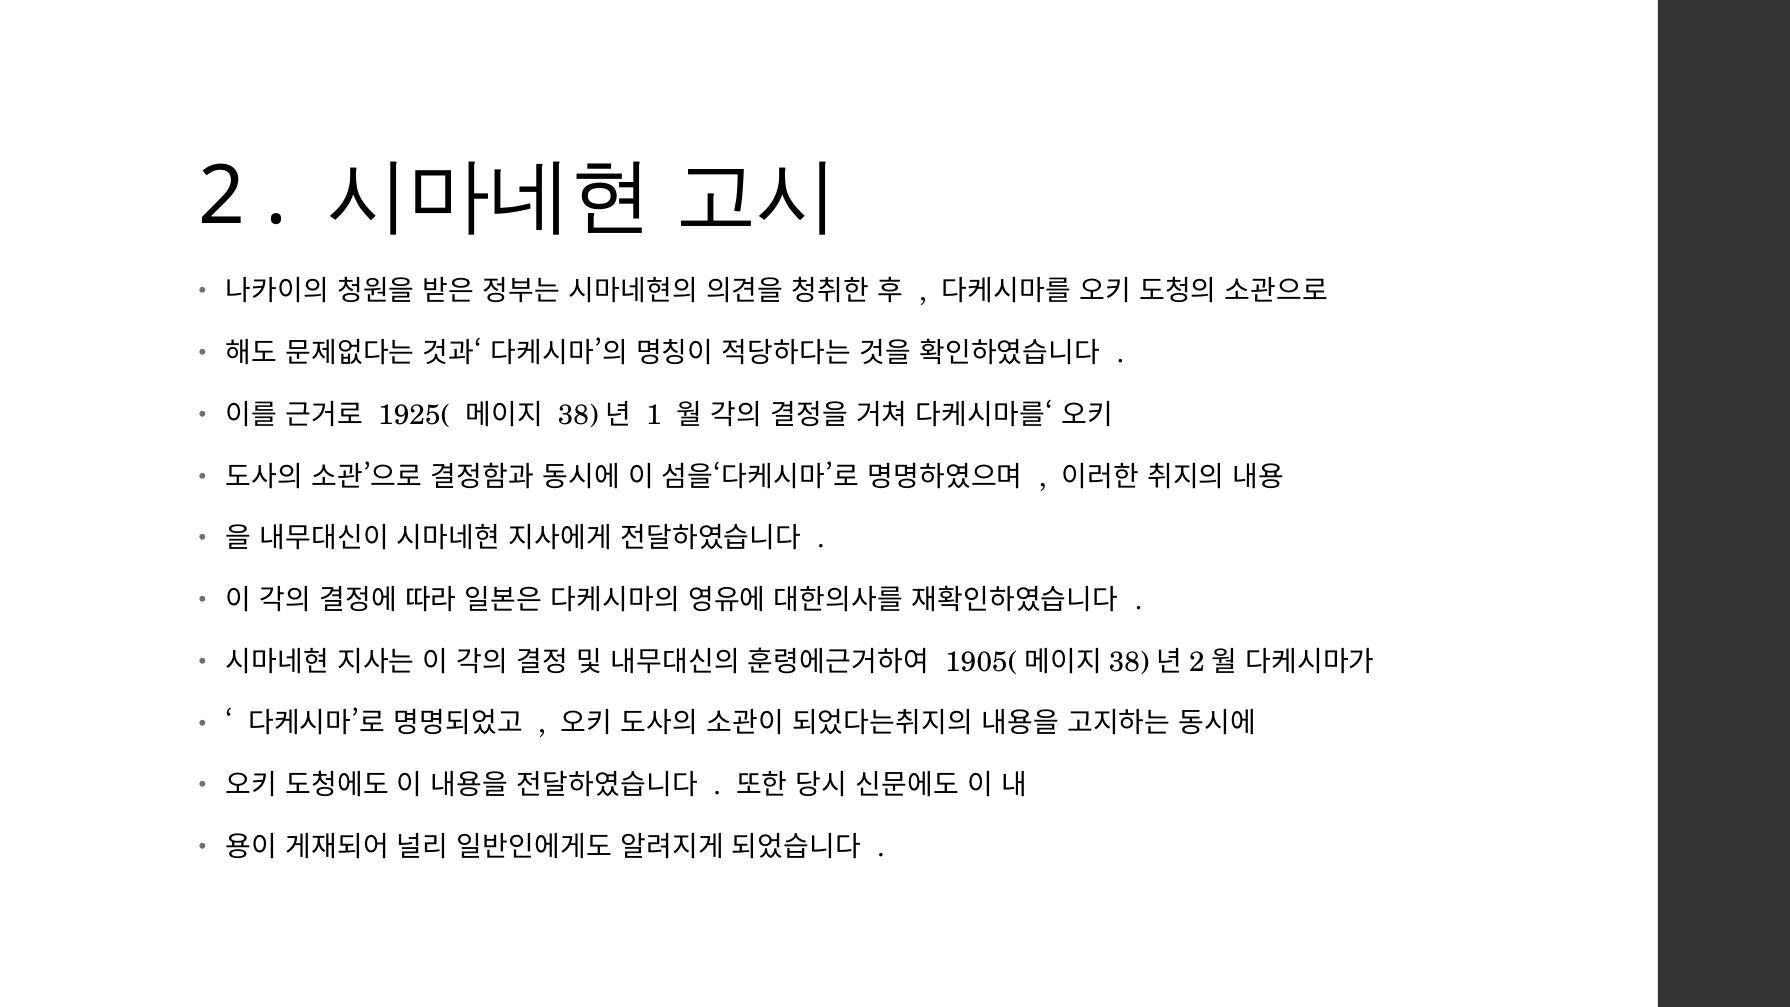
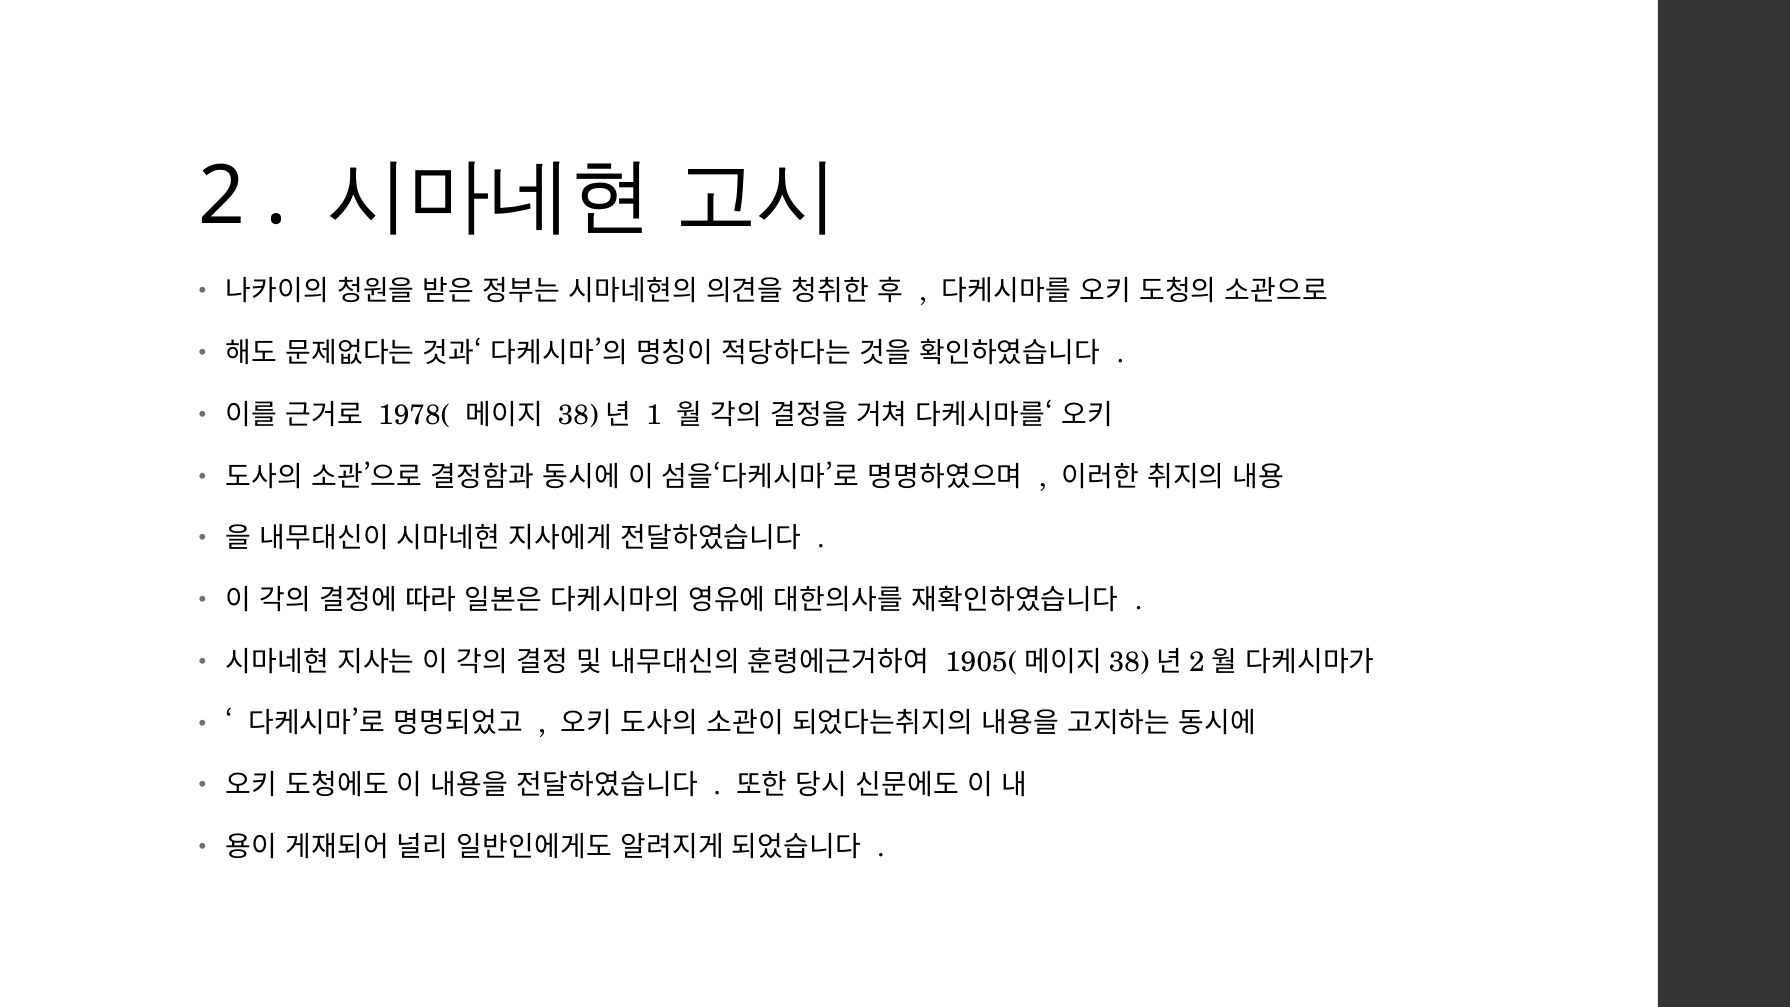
1925(: 1925( -> 1978(
